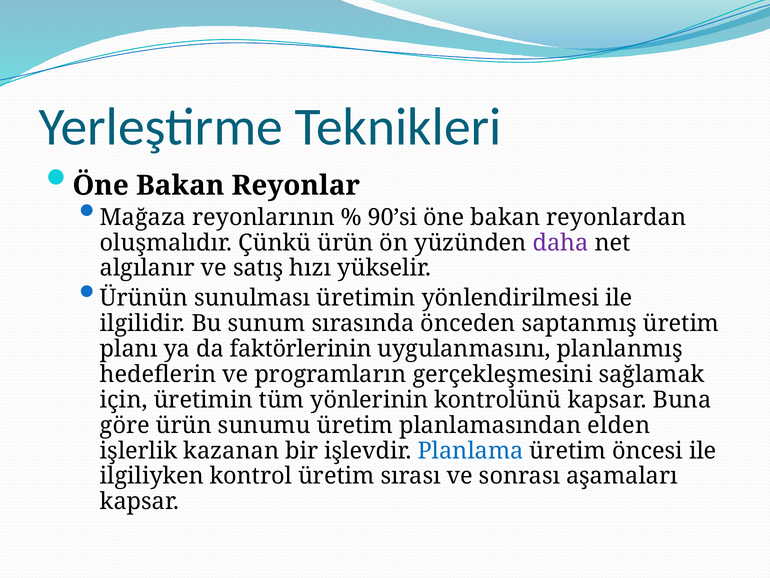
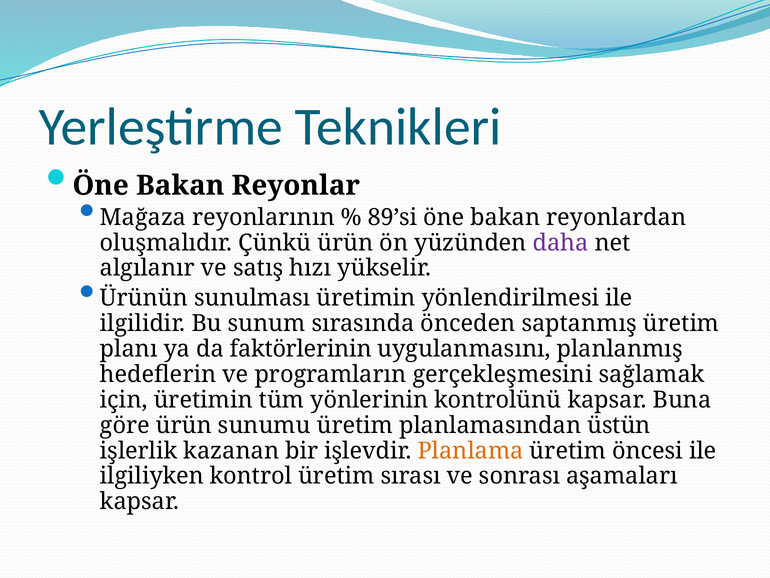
90’si: 90’si -> 89’si
elden: elden -> üstün
Planlama colour: blue -> orange
